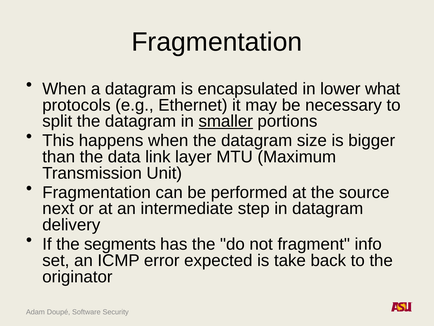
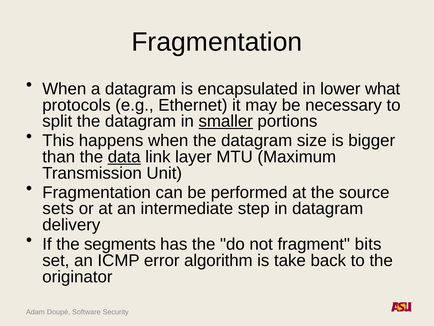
data underline: none -> present
next: next -> sets
info: info -> bits
expected: expected -> algorithm
